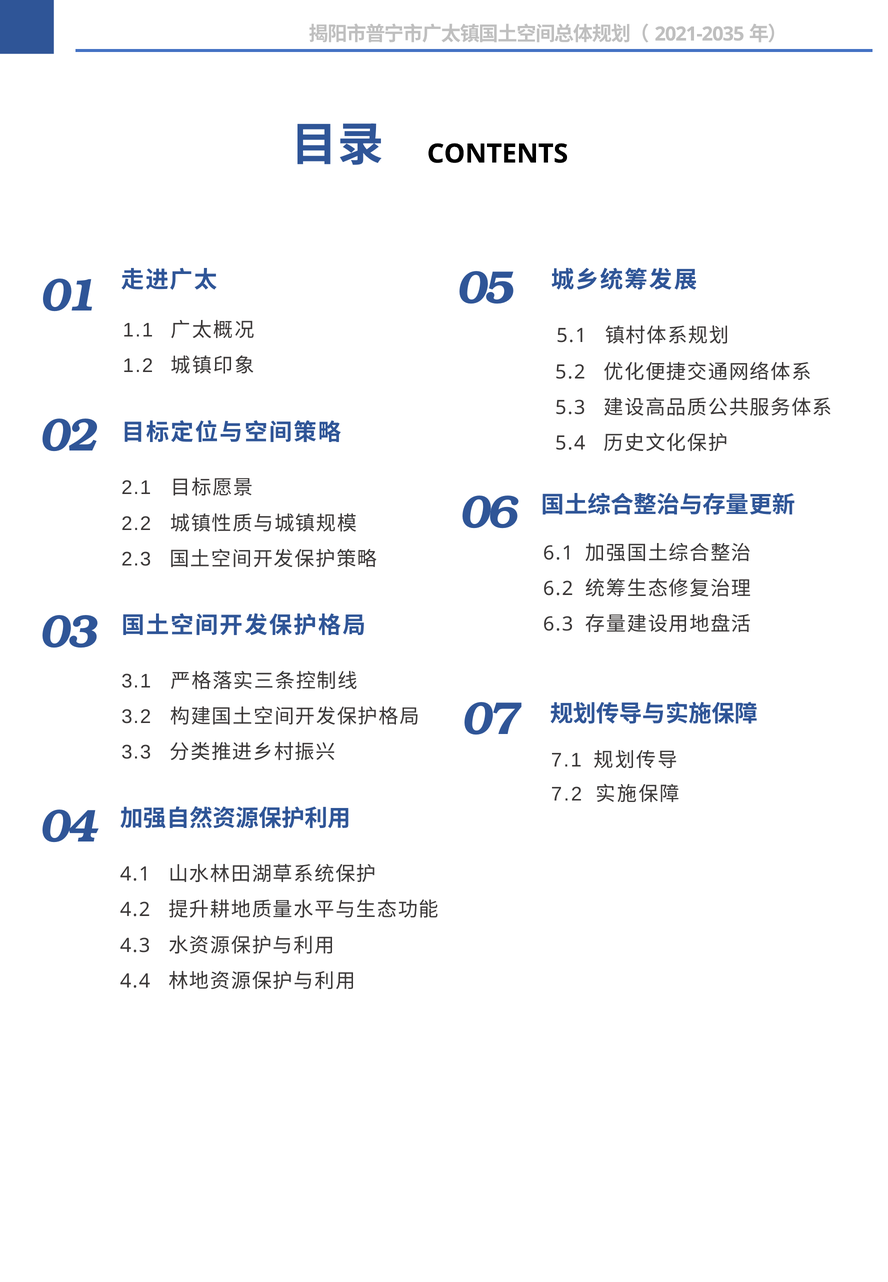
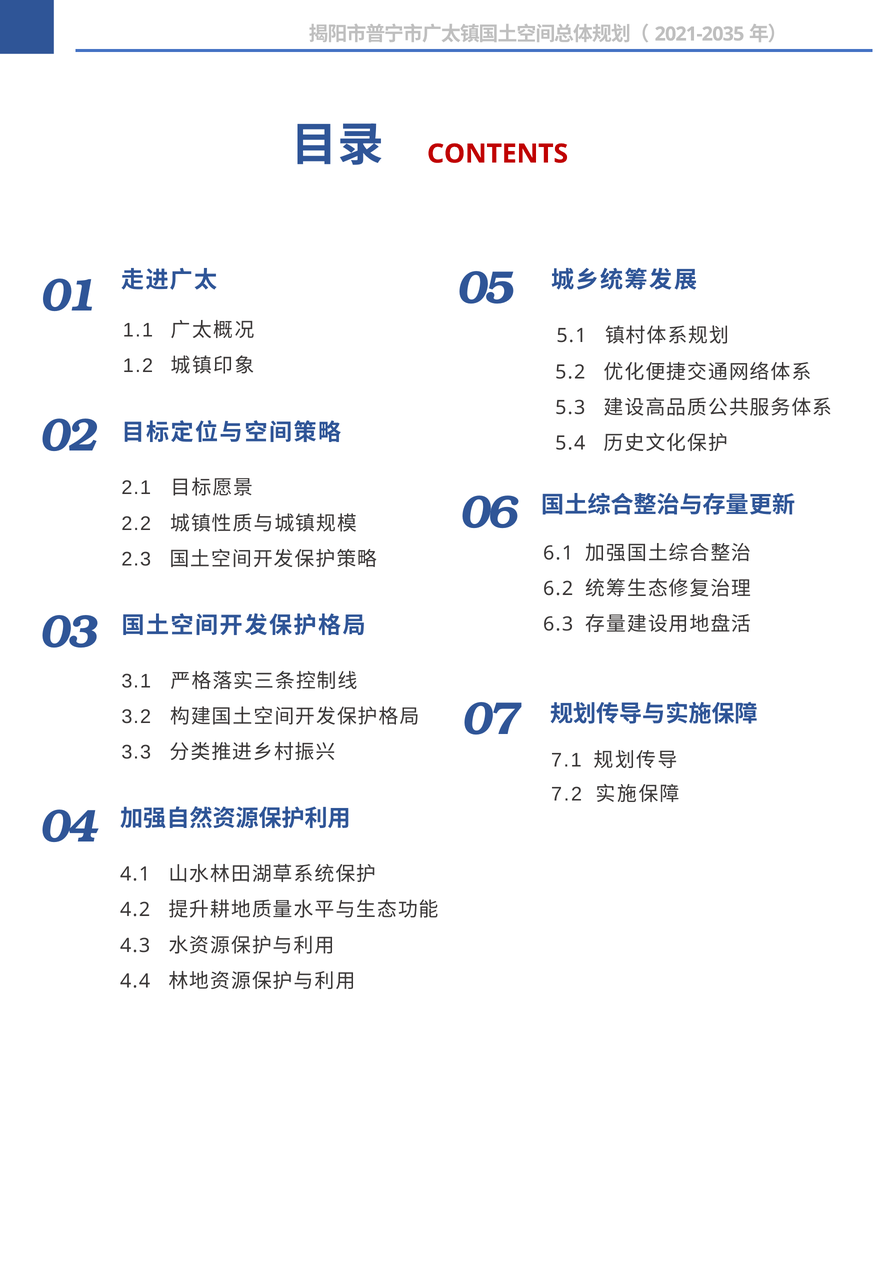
CONTENTS colour: black -> red
